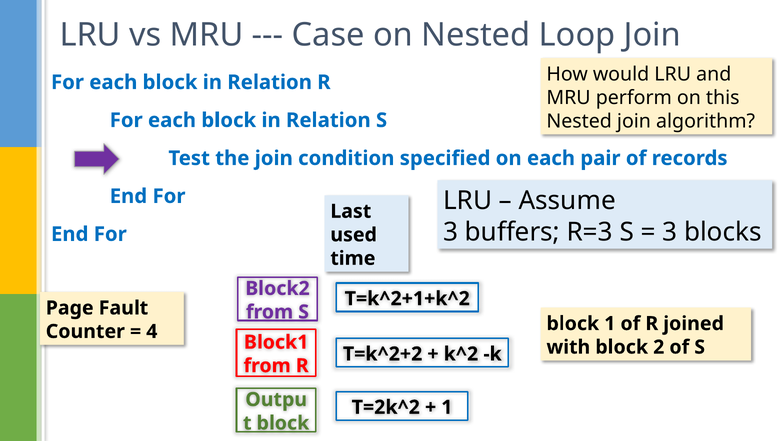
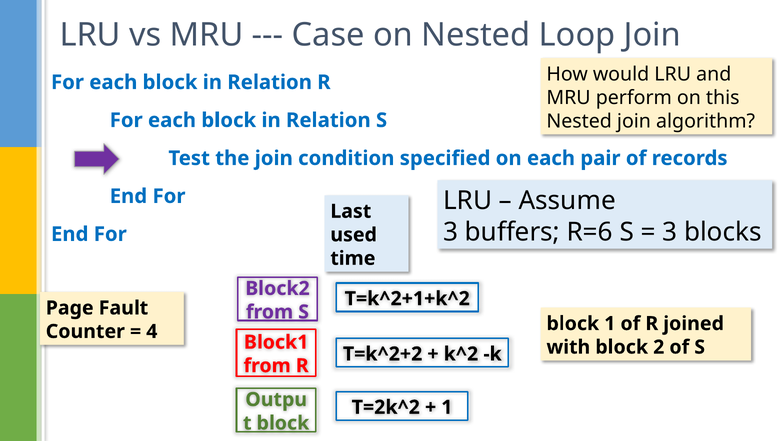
R=3: R=3 -> R=6
